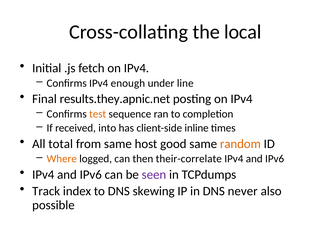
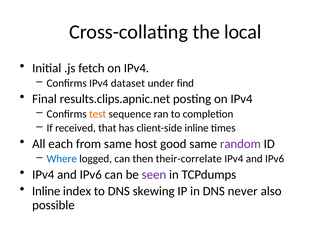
enough: enough -> dataset
line: line -> find
results.they.apnic.net: results.they.apnic.net -> results.clips.apnic.net
into: into -> that
total: total -> each
random colour: orange -> purple
Where colour: orange -> blue
Track at (46, 191): Track -> Inline
